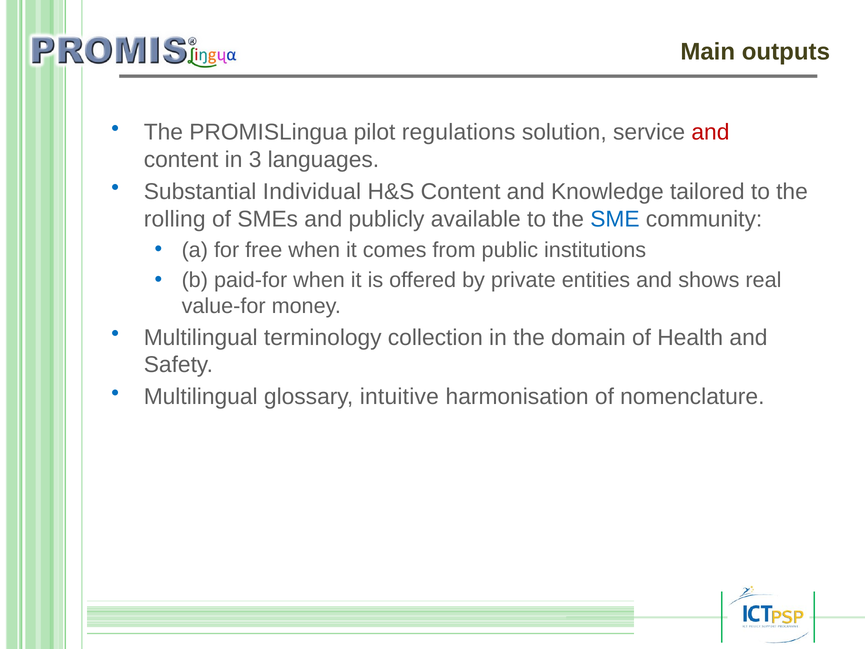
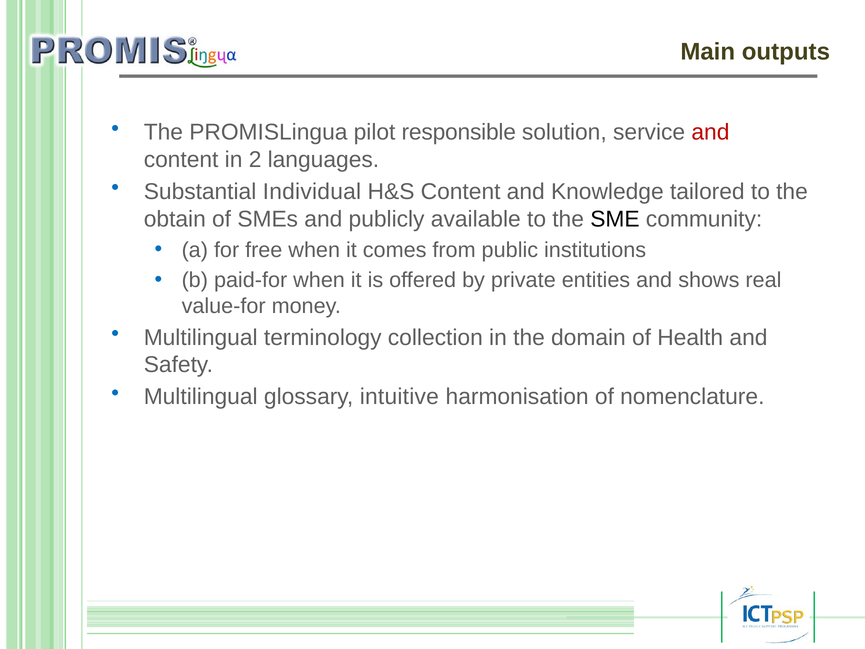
regulations: regulations -> responsible
3: 3 -> 2
rolling: rolling -> obtain
SME colour: blue -> black
